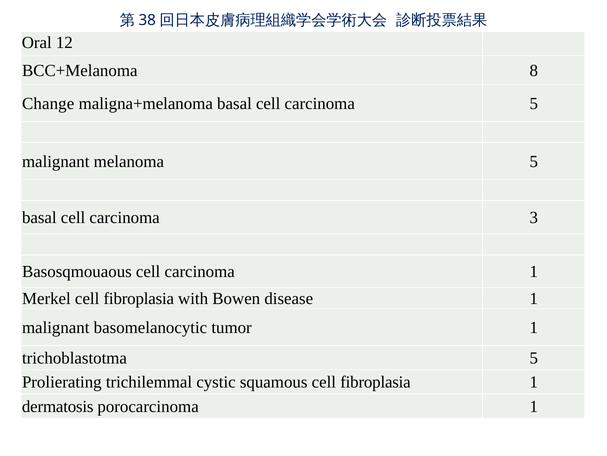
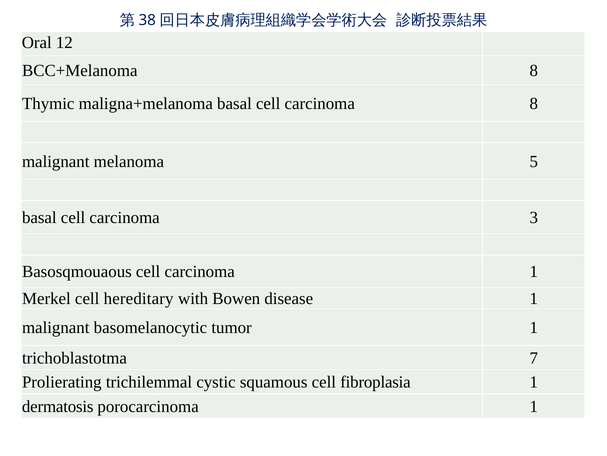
Change: Change -> Thymic
carcinoma 5: 5 -> 8
Merkel cell fibroplasia: fibroplasia -> hereditary
trichoblastotma 5: 5 -> 7
